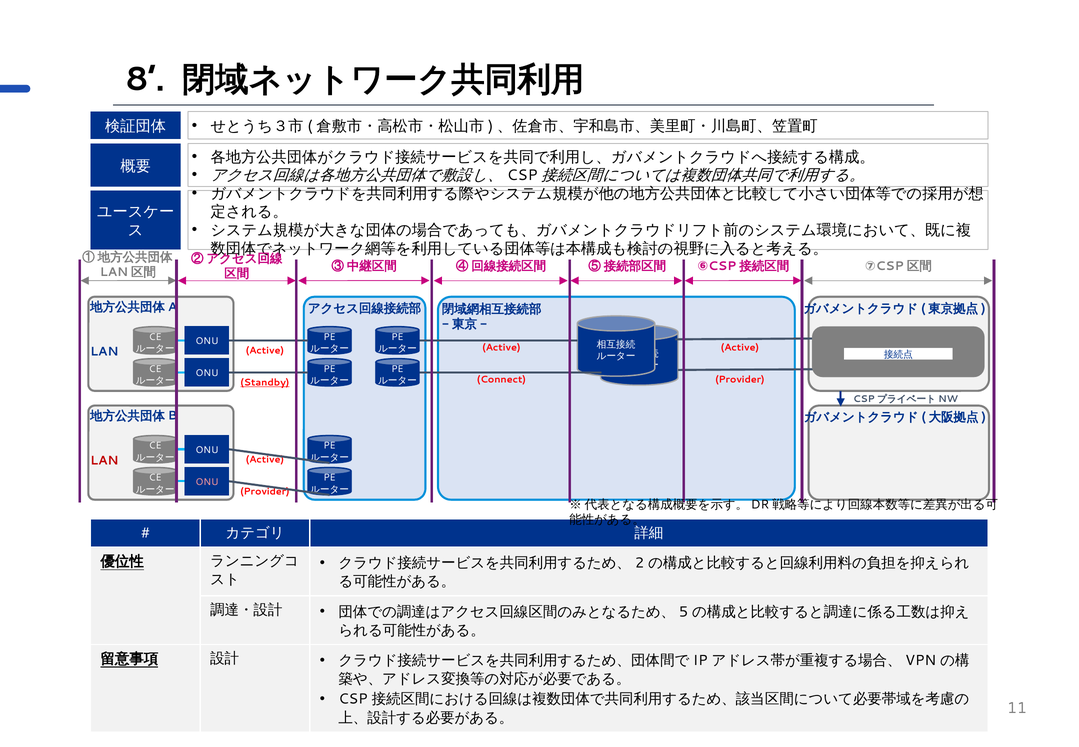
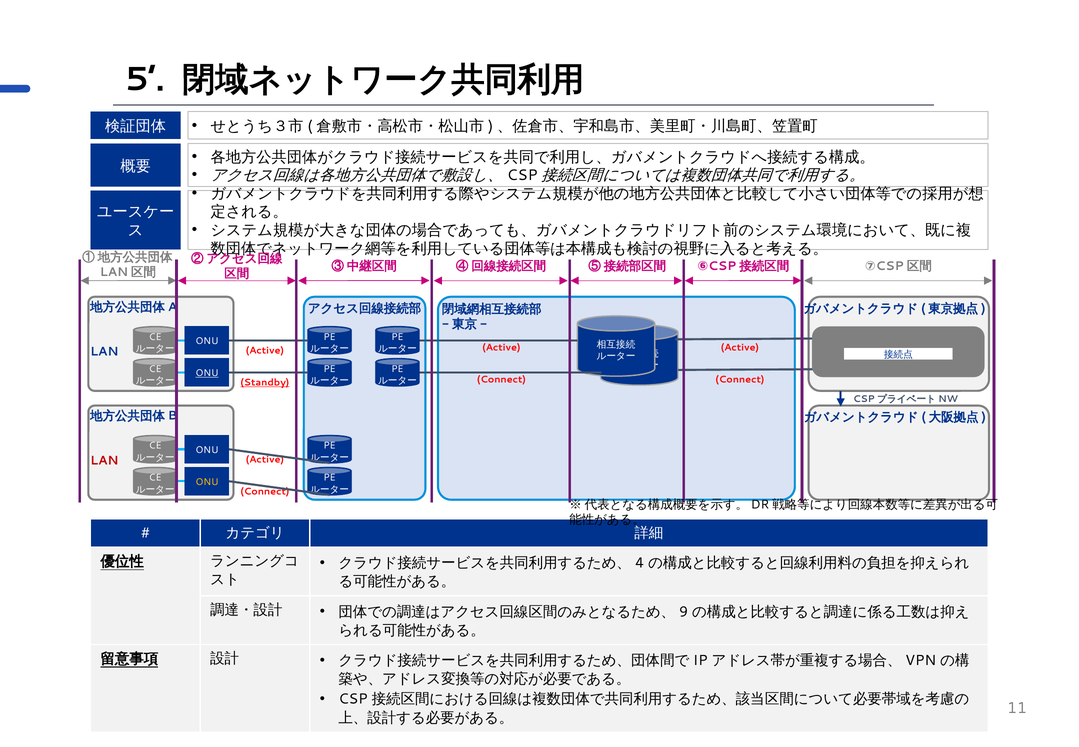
8: 8 -> 5
ONU at (207, 373) underline: none -> present
Provider at (740, 379): Provider -> Connect
ONU at (207, 482) colour: pink -> yellow
Provider at (265, 491): Provider -> Connect
2: 2 -> 4
5: 5 -> 9
